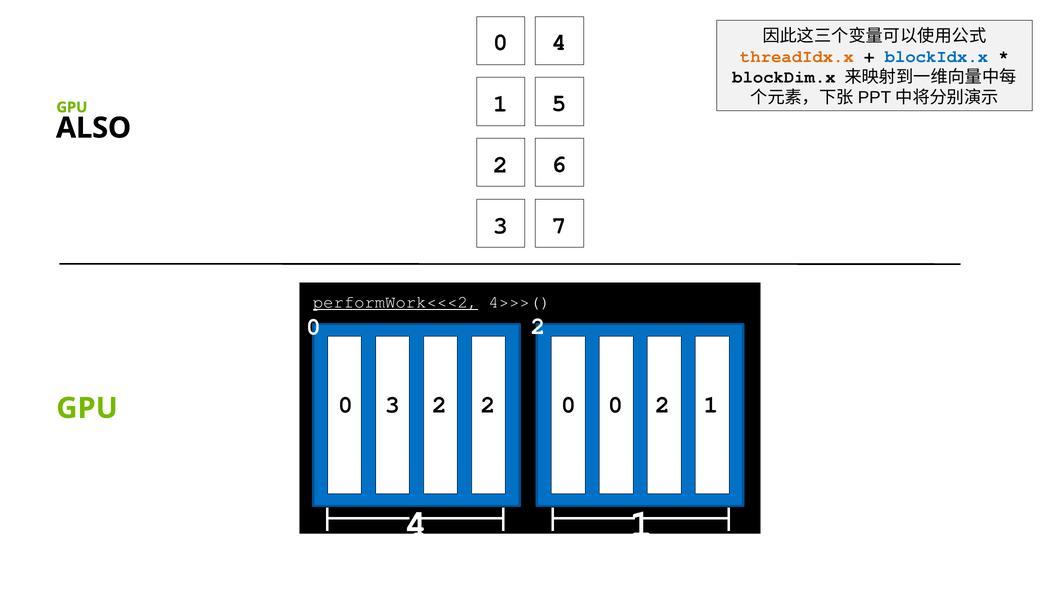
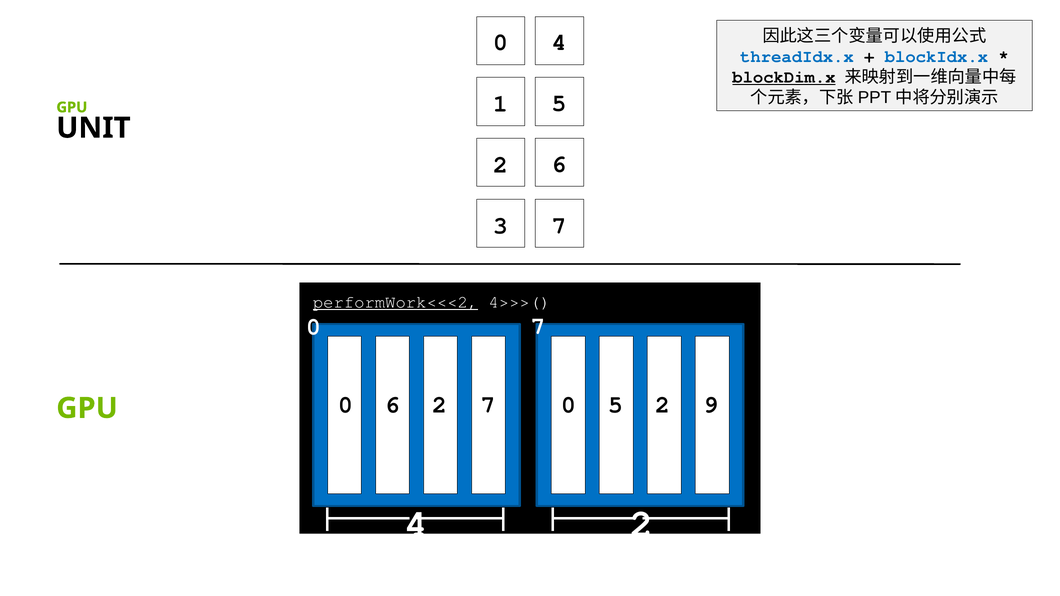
threadIdx.x colour: orange -> blue
blockDim.x underline: none -> present
ALSO: ALSO -> UNIT
2 at (538, 326): 2 -> 7
0 3: 3 -> 6
2 2: 2 -> 7
0 0: 0 -> 5
2 1: 1 -> 9
4 1: 1 -> 2
